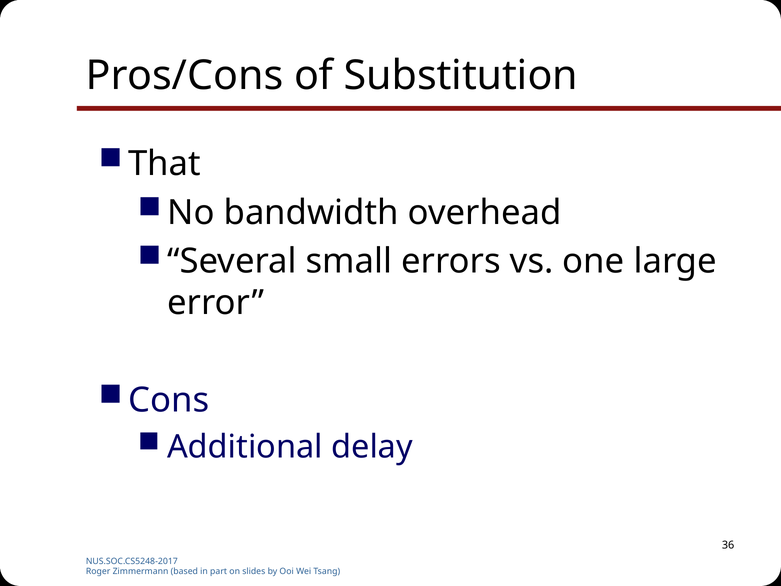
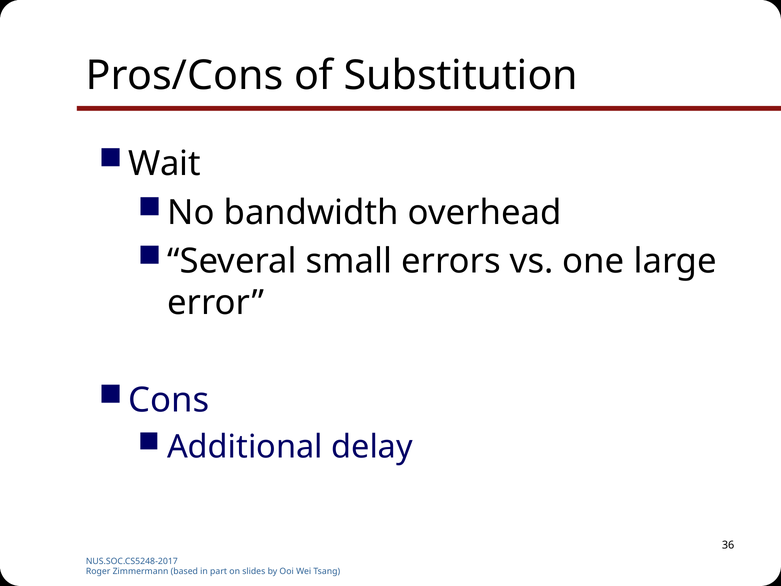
That: That -> Wait
